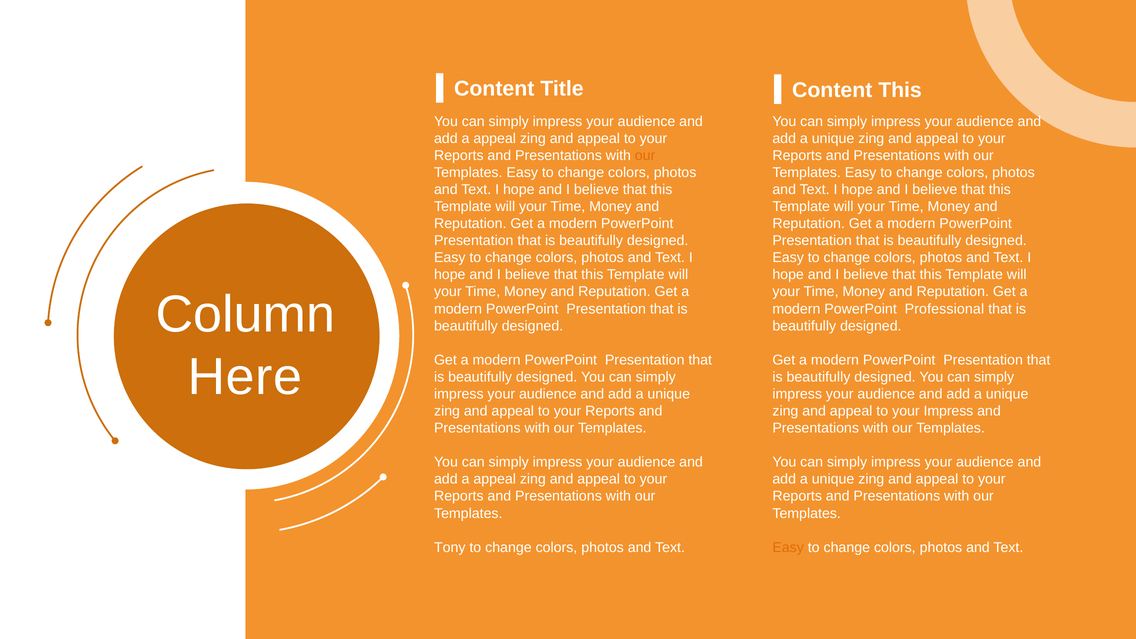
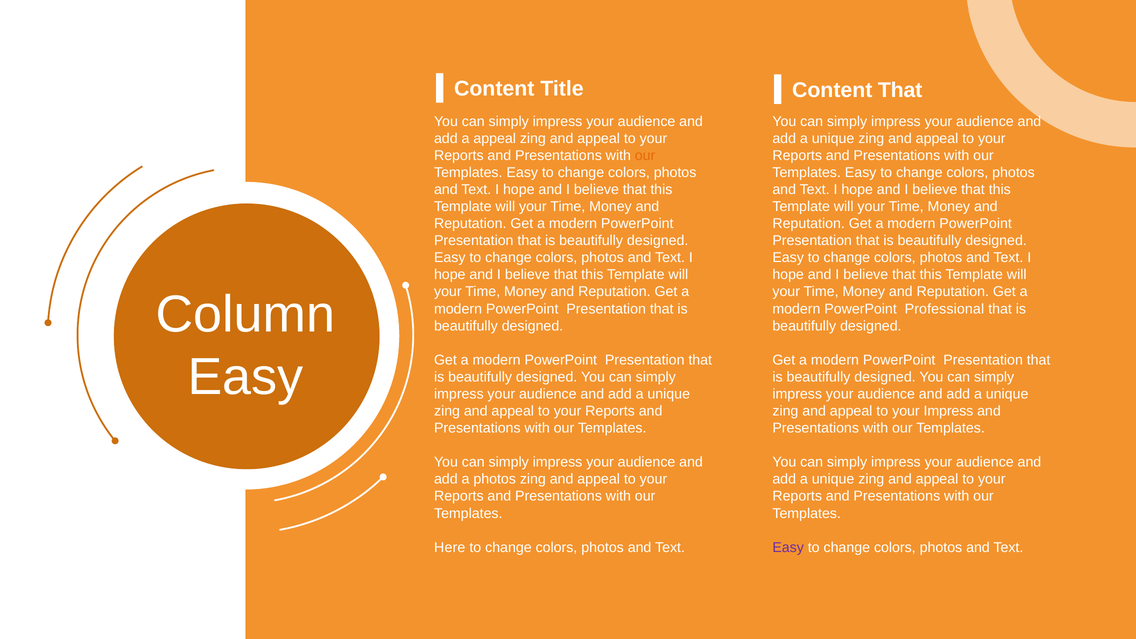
Content This: This -> That
Here at (245, 377): Here -> Easy
appeal at (495, 479): appeal -> photos
Tony: Tony -> Here
Easy at (788, 547) colour: orange -> purple
